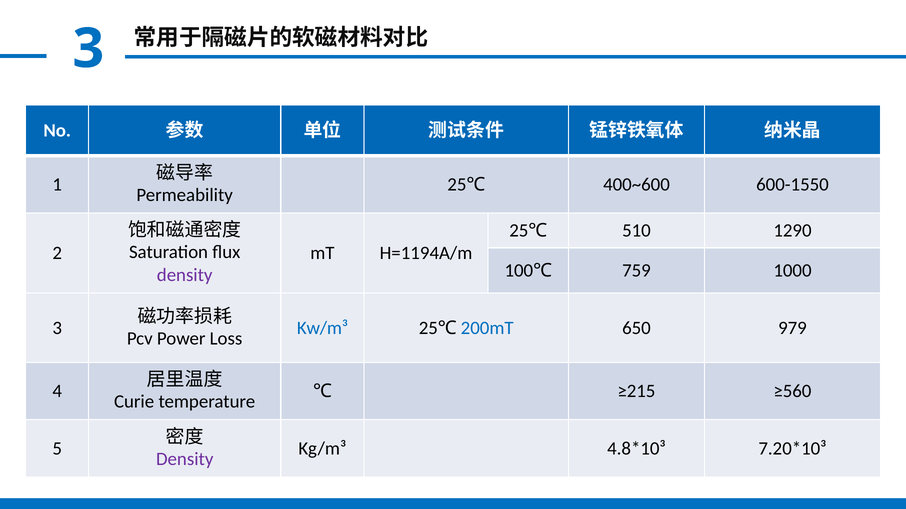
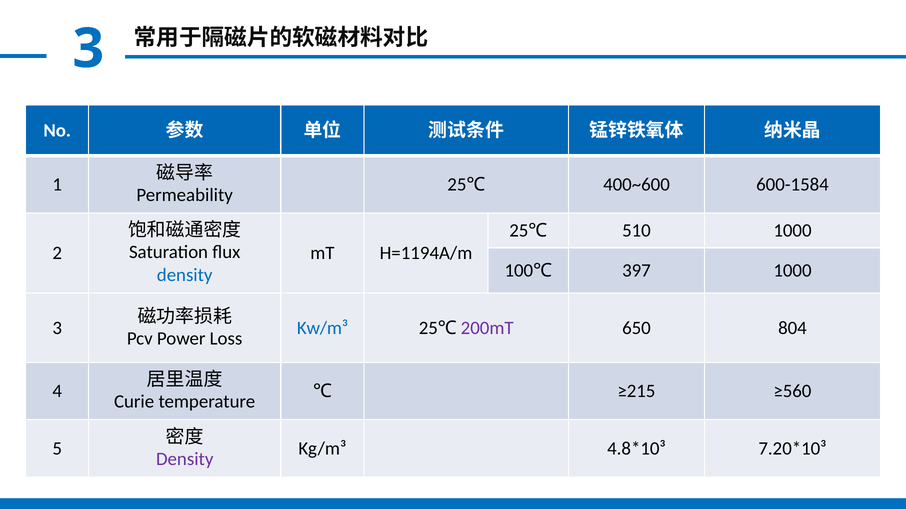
600-1550: 600-1550 -> 600-1584
510 1290: 1290 -> 1000
759: 759 -> 397
density at (185, 276) colour: purple -> blue
200mT colour: blue -> purple
979: 979 -> 804
